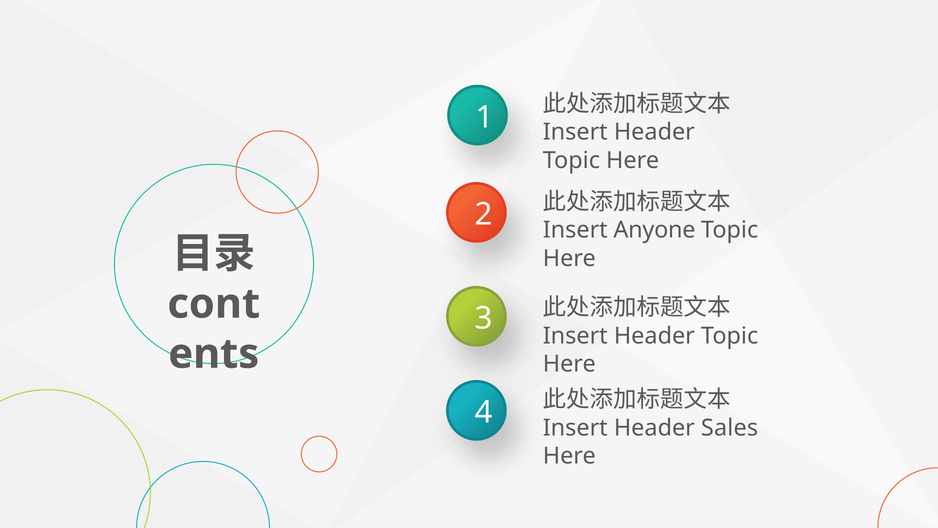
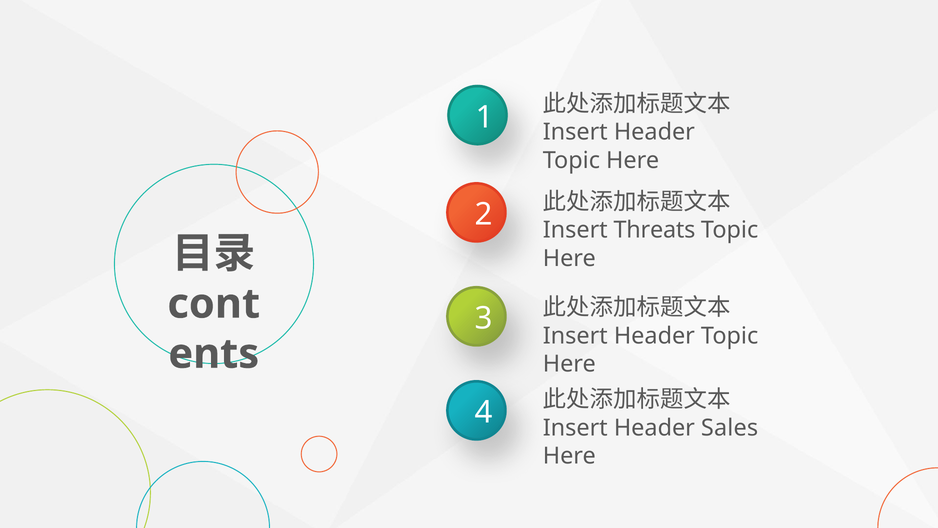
Anyone: Anyone -> Threats
